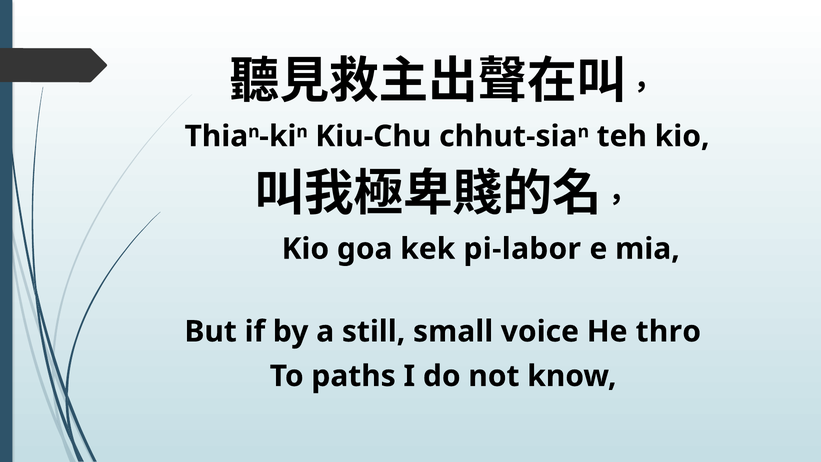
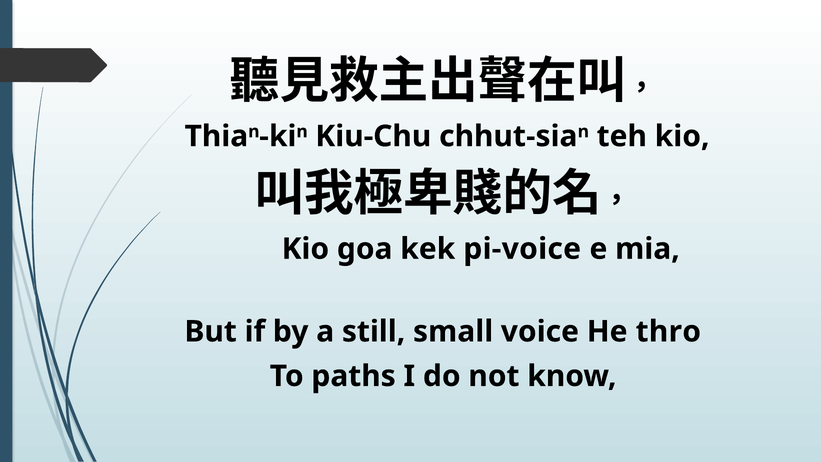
pi-labor: pi-labor -> pi-voice
